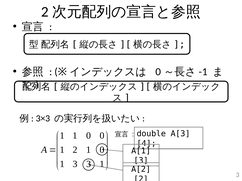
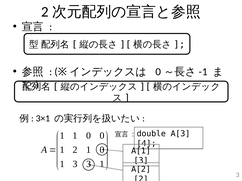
3×3: 3×3 -> 3×1
